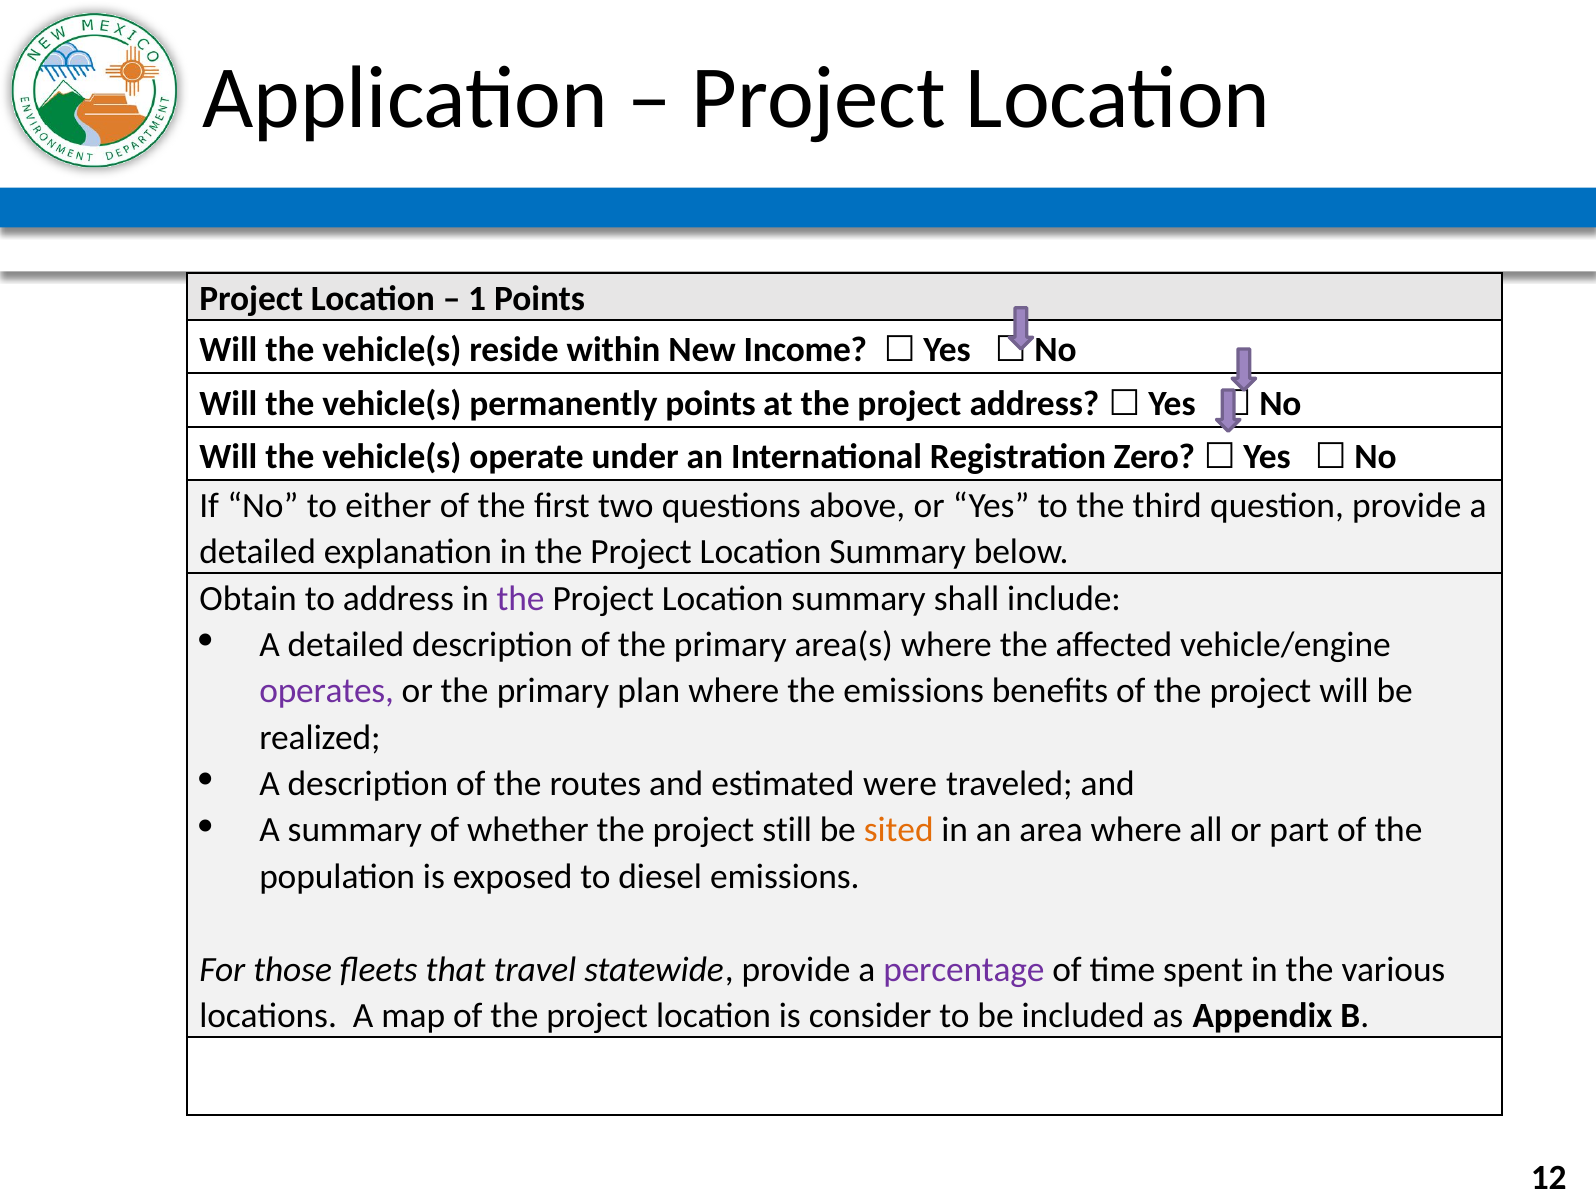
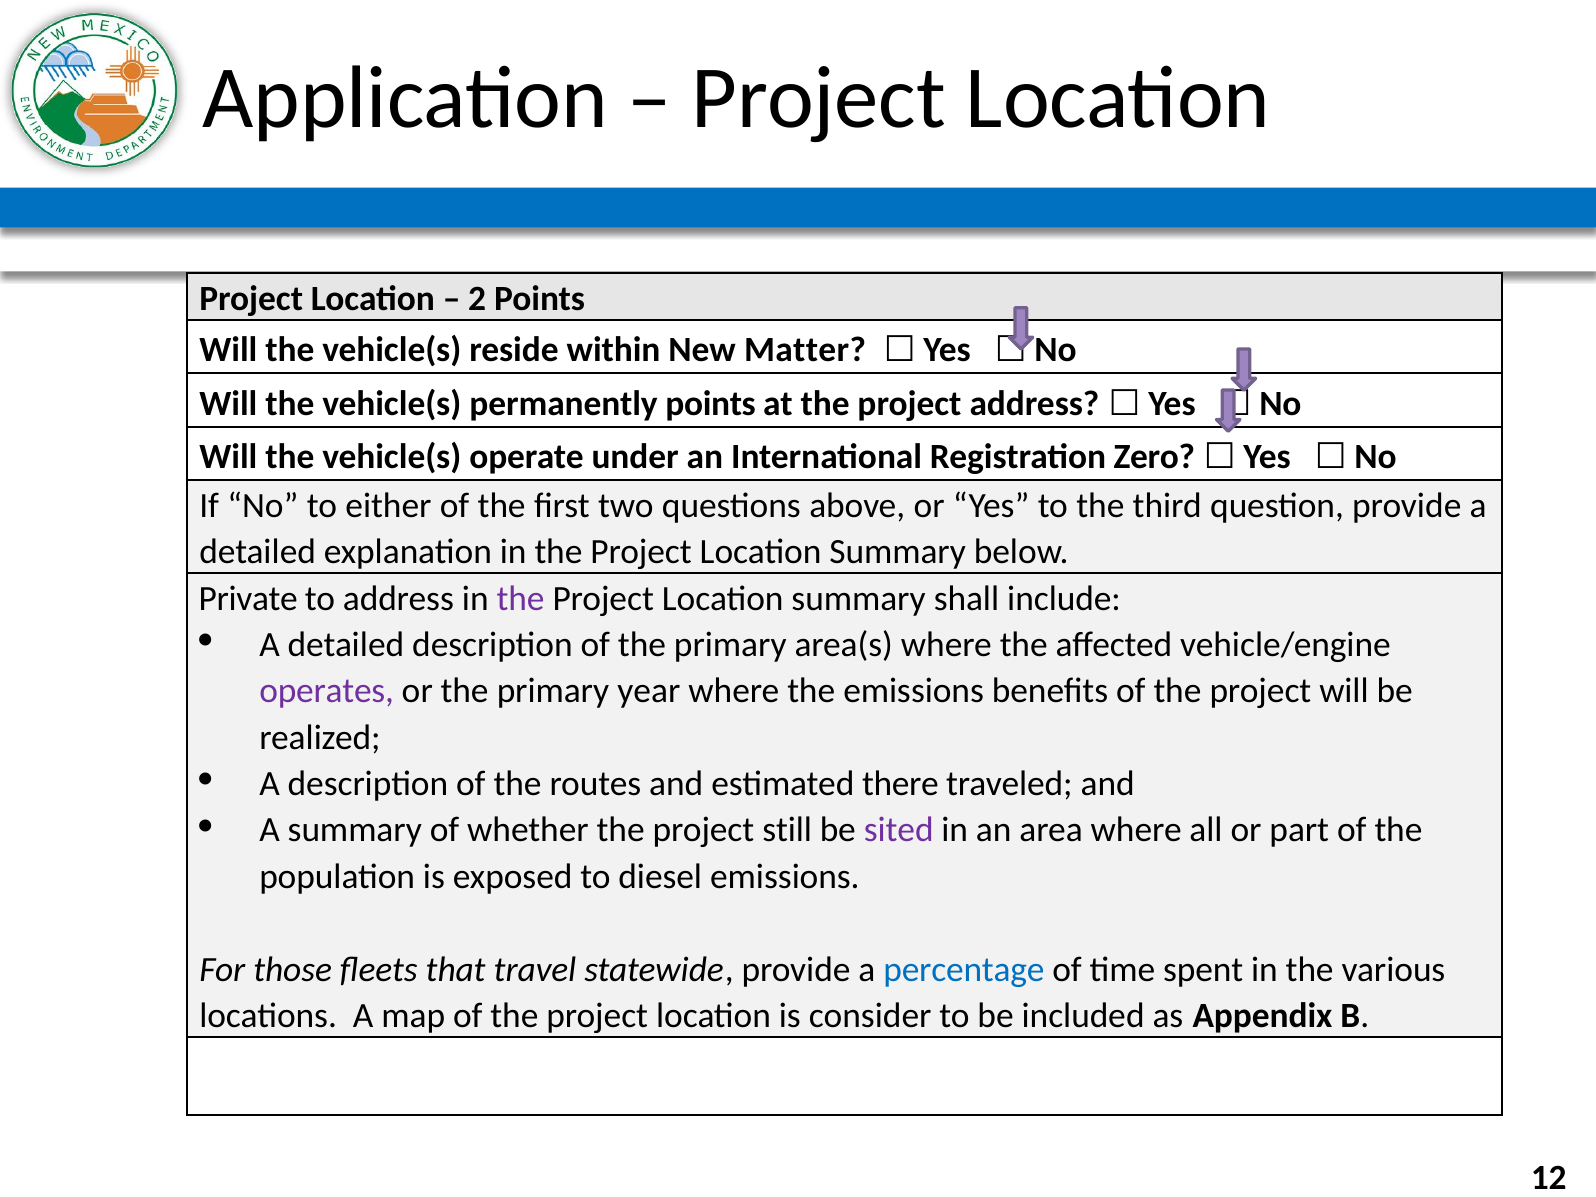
1: 1 -> 2
Income: Income -> Matter
Obtain: Obtain -> Private
plan: plan -> year
were: were -> there
sited colour: orange -> purple
percentage colour: purple -> blue
